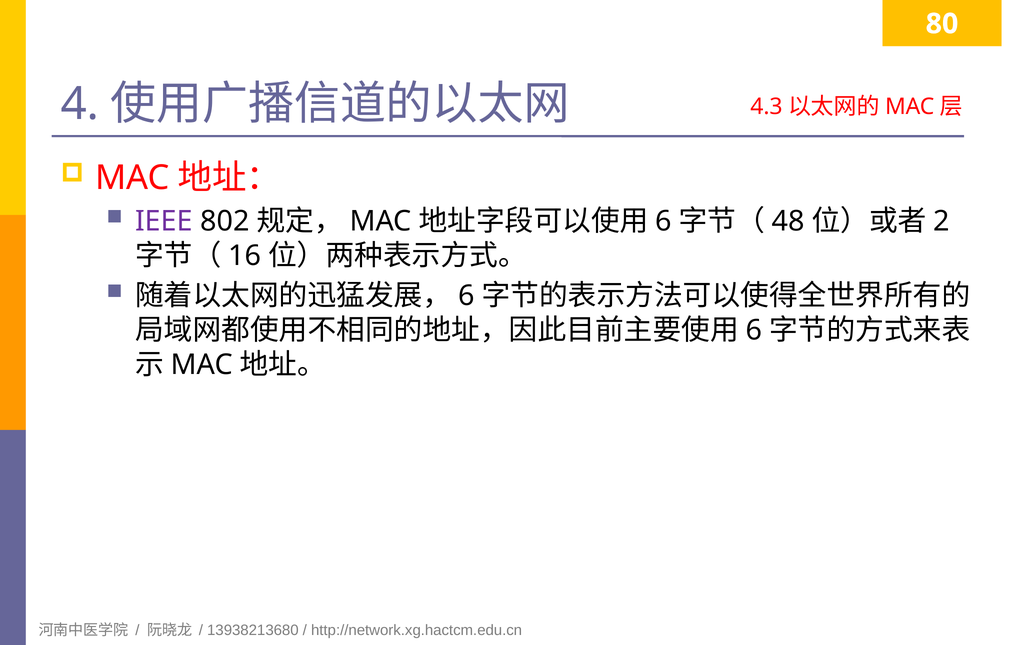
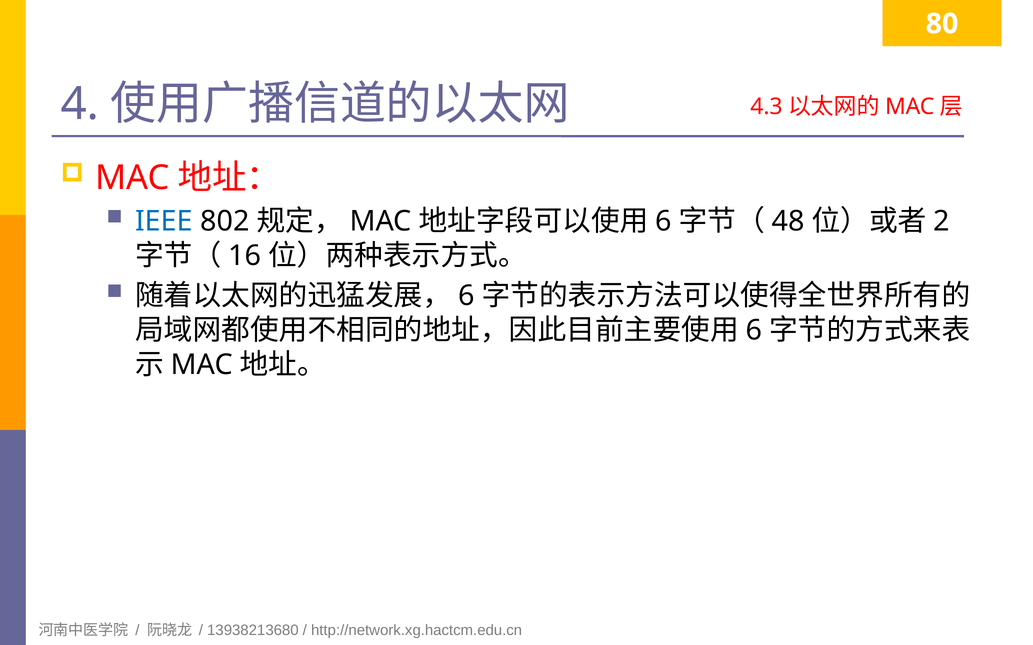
IEEE colour: purple -> blue
